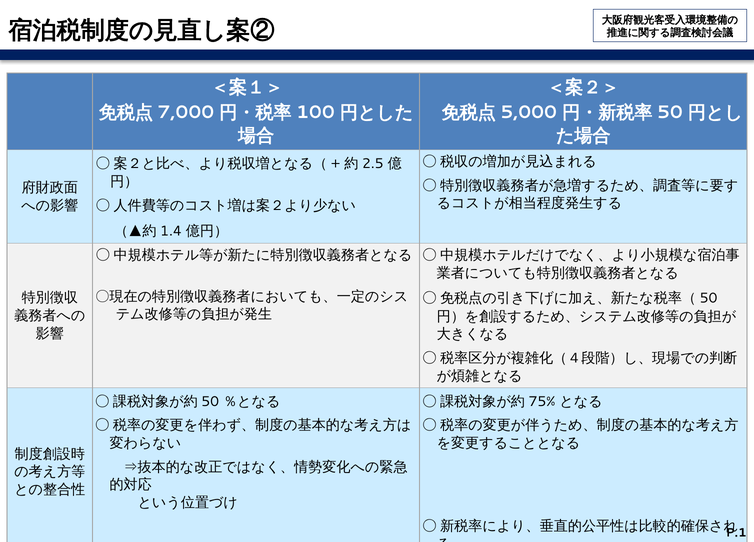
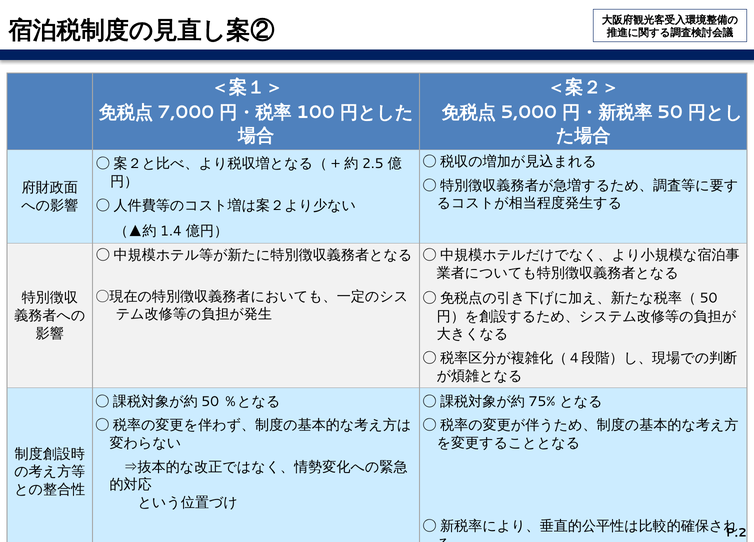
P.1: P.1 -> P.2
